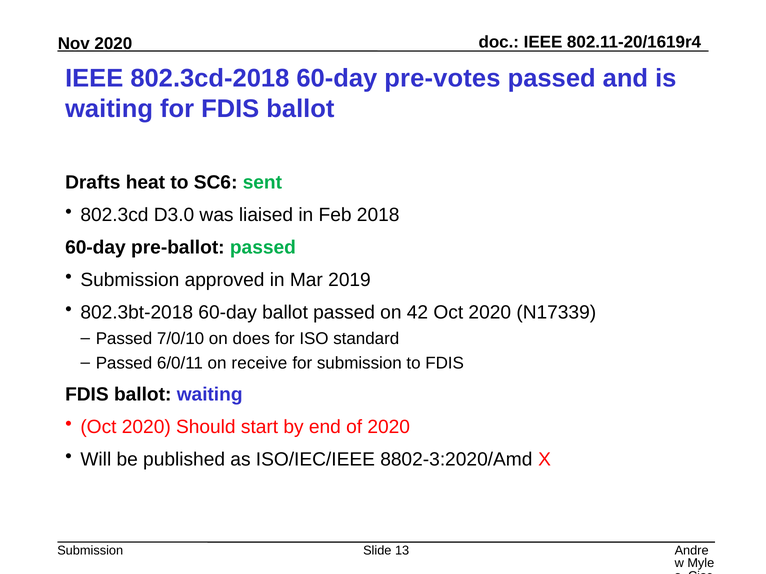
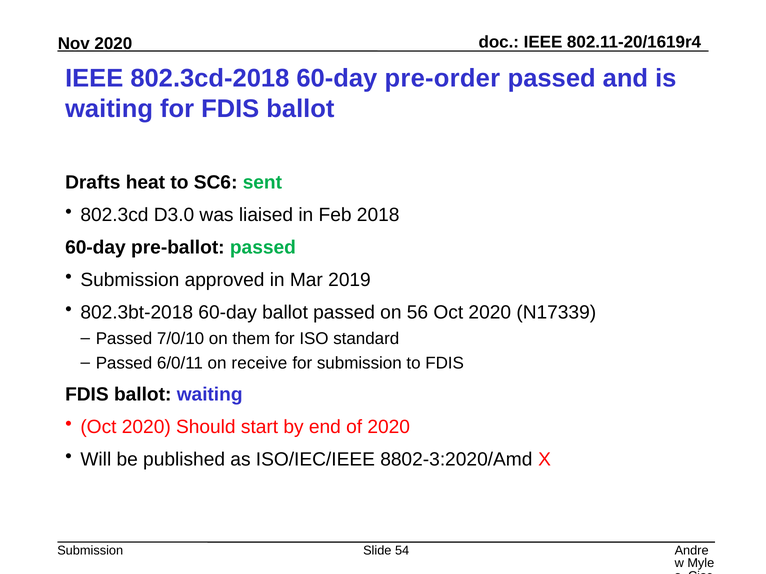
pre-votes: pre-votes -> pre-order
42: 42 -> 56
does: does -> them
13: 13 -> 54
